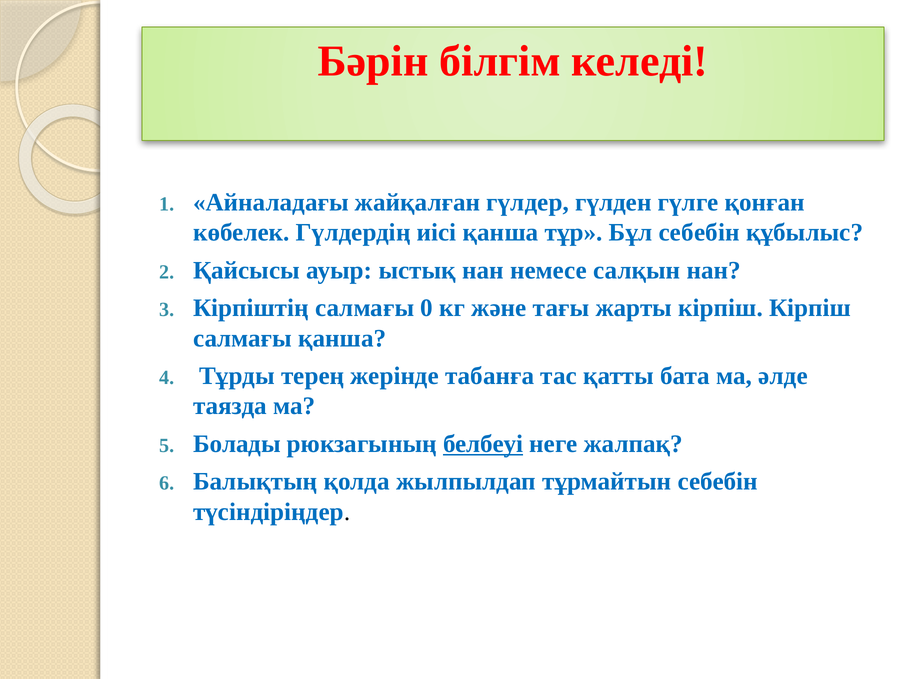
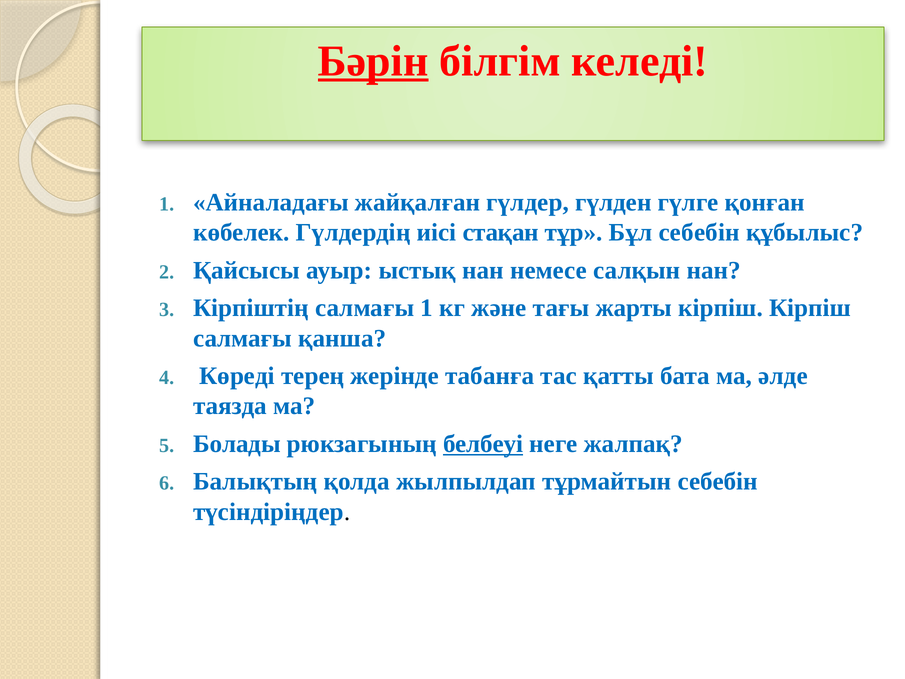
Бәрін underline: none -> present
иісі қанша: қанша -> стақан
салмағы 0: 0 -> 1
Тұрды: Тұрды -> Көреді
